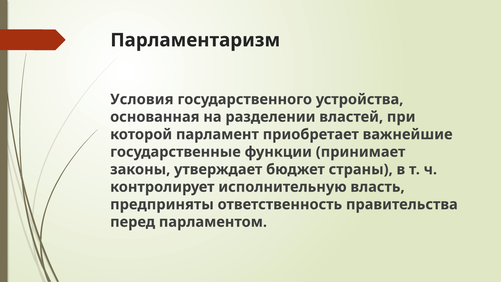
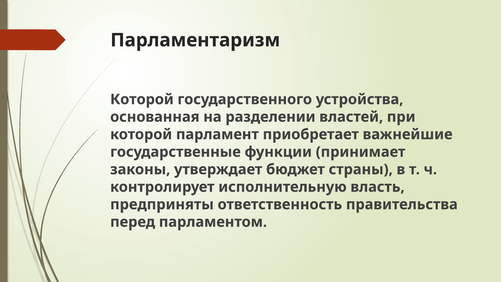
Условия at (142, 99): Условия -> Которой
